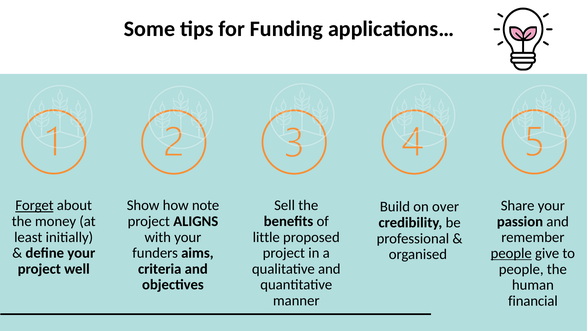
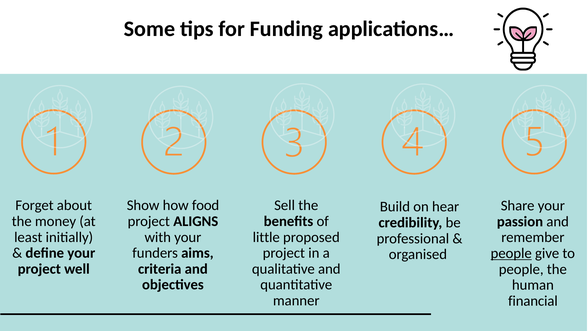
Forget underline: present -> none
how note: note -> food
over: over -> hear
